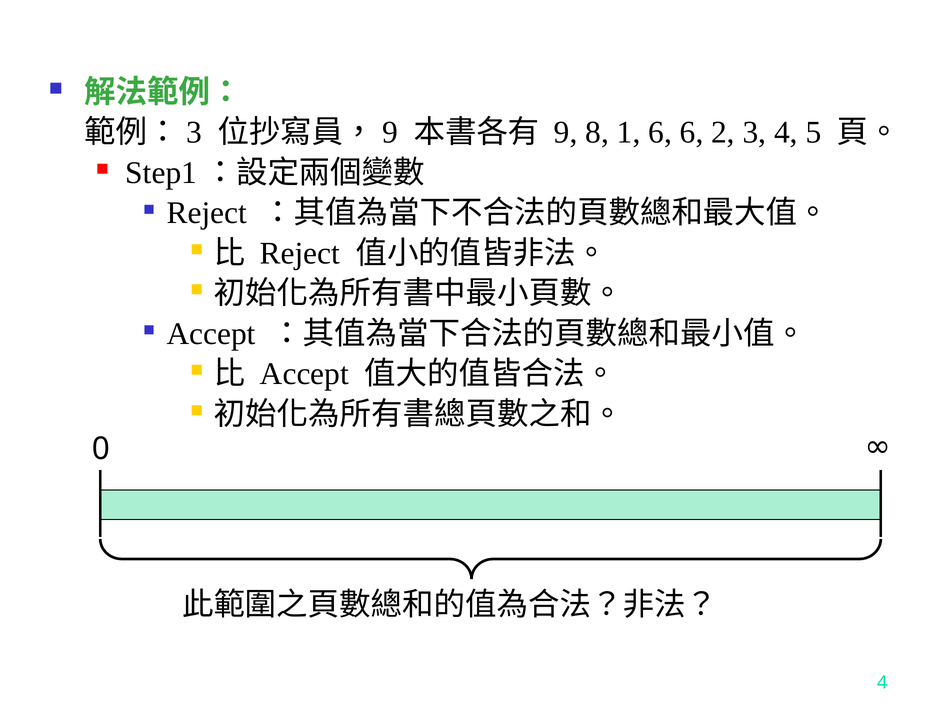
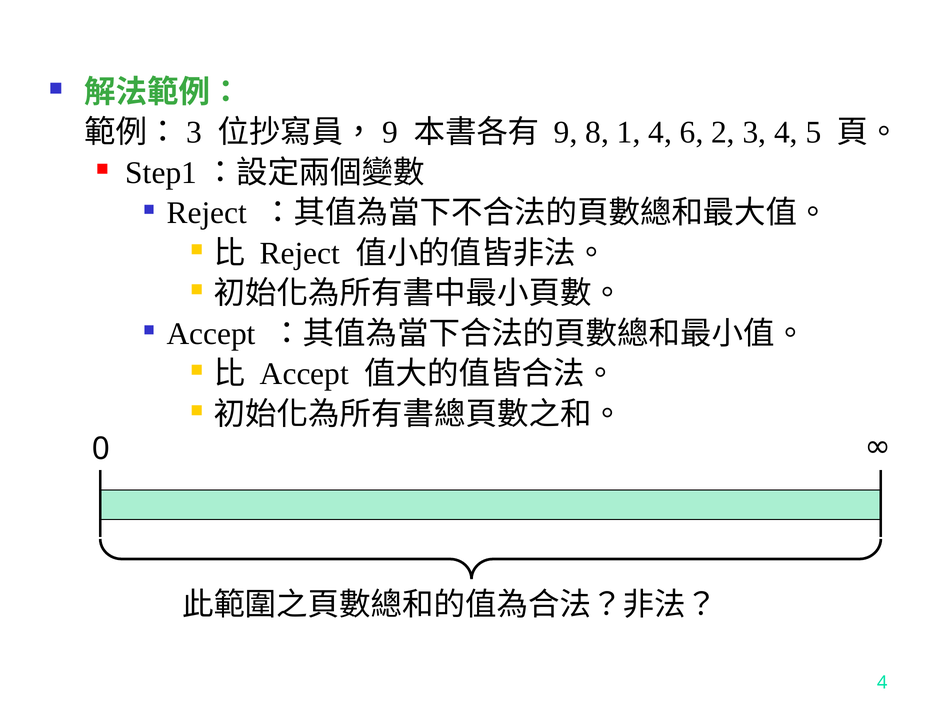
1 6: 6 -> 4
